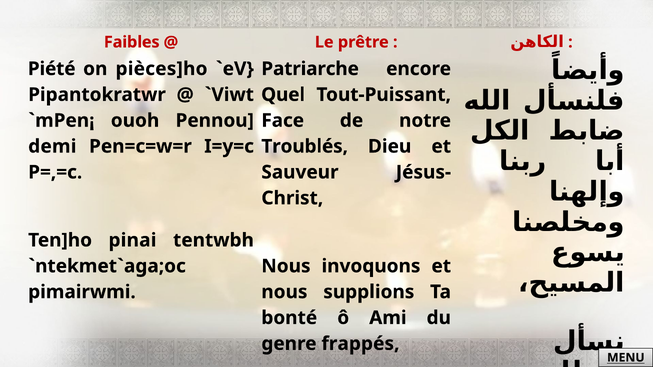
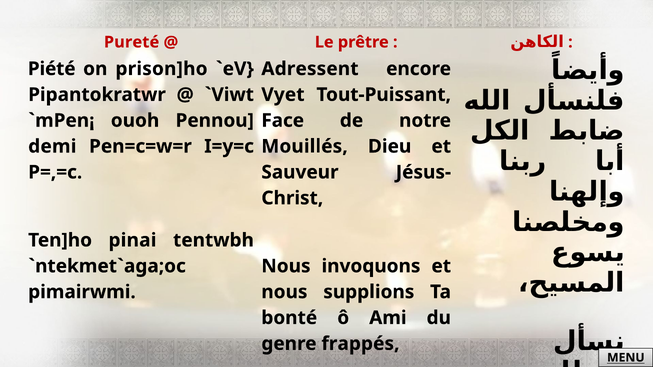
Faibles: Faibles -> Pureté
pièces]ho: pièces]ho -> prison]ho
Patriarche: Patriarche -> Adressent
Quel: Quel -> Vyet
Troublés: Troublés -> Mouillés
